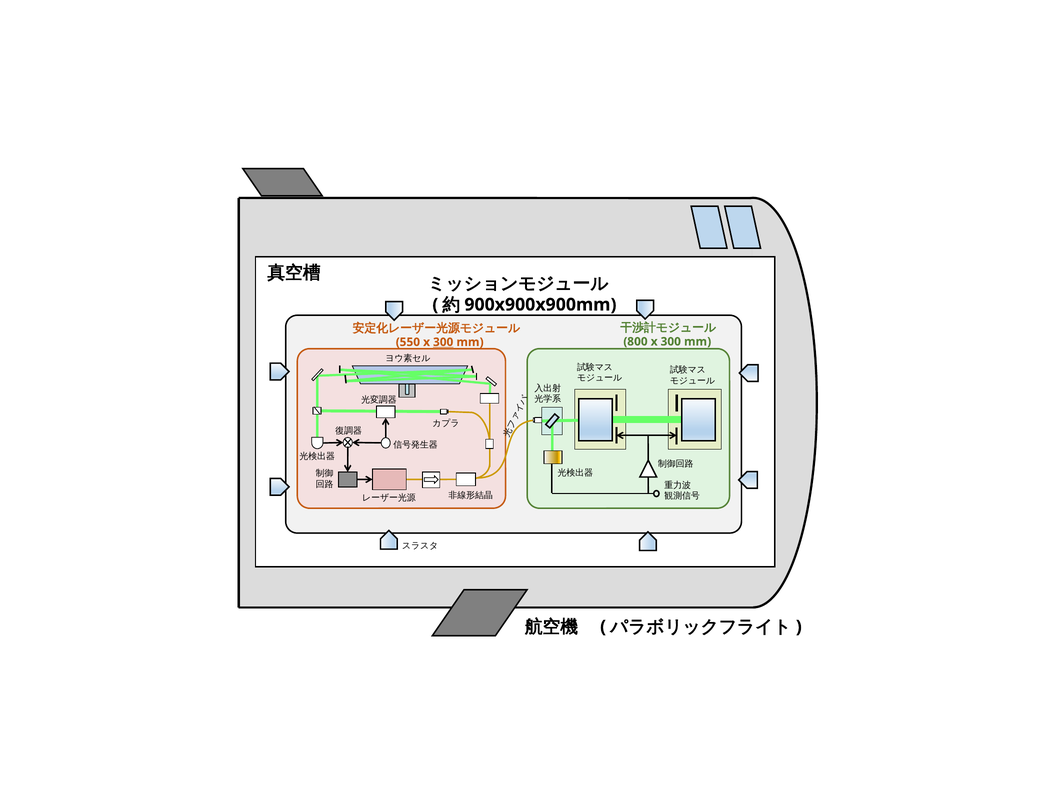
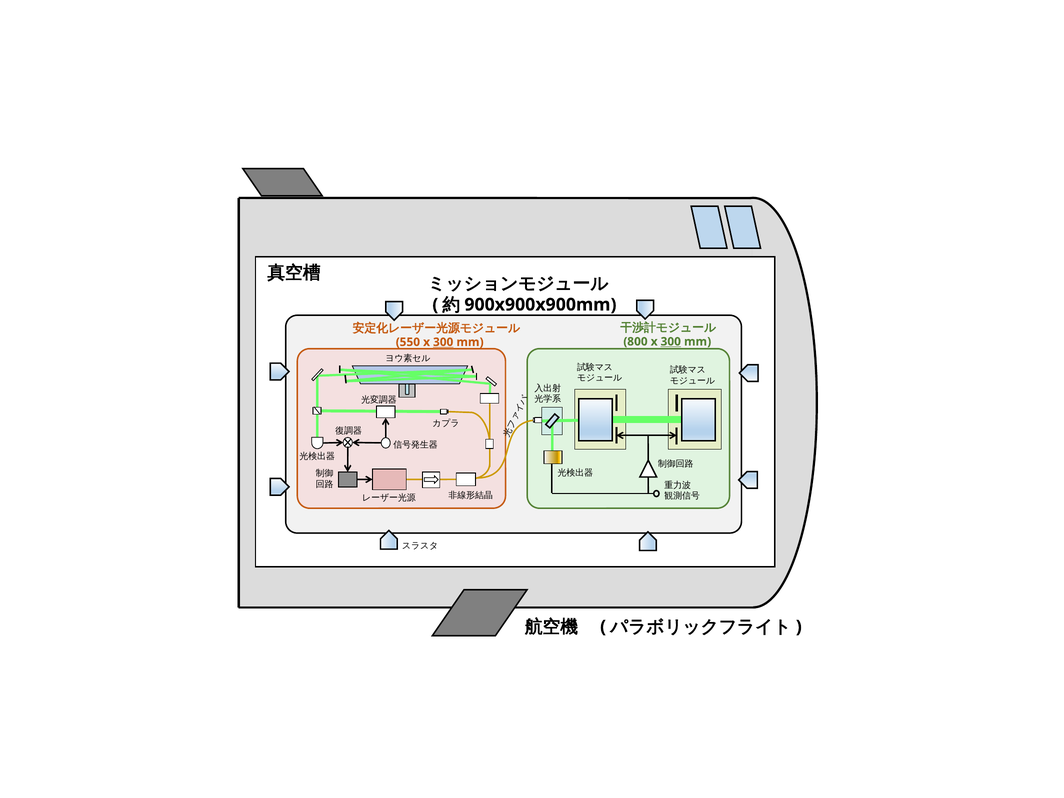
300 at (671, 342) underline: none -> present
